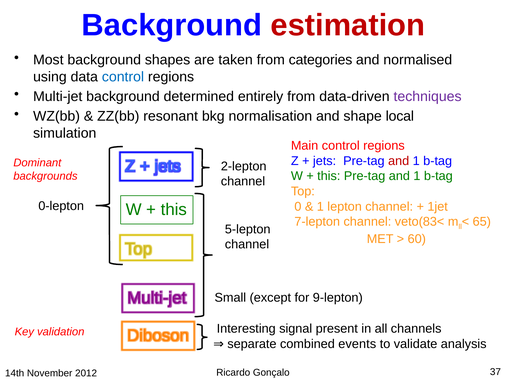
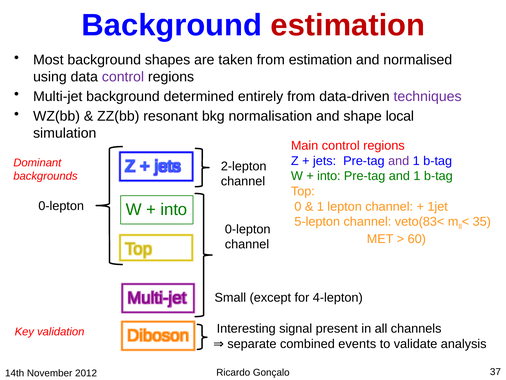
from categories: categories -> estimation
control at (123, 77) colour: blue -> purple
and at (399, 161) colour: red -> purple
this at (329, 176): this -> into
this at (174, 209): this -> into
7-lepton: 7-lepton -> 5-lepton
65: 65 -> 35
5-lepton at (248, 229): 5-lepton -> 0-lepton
9-lepton: 9-lepton -> 4-lepton
